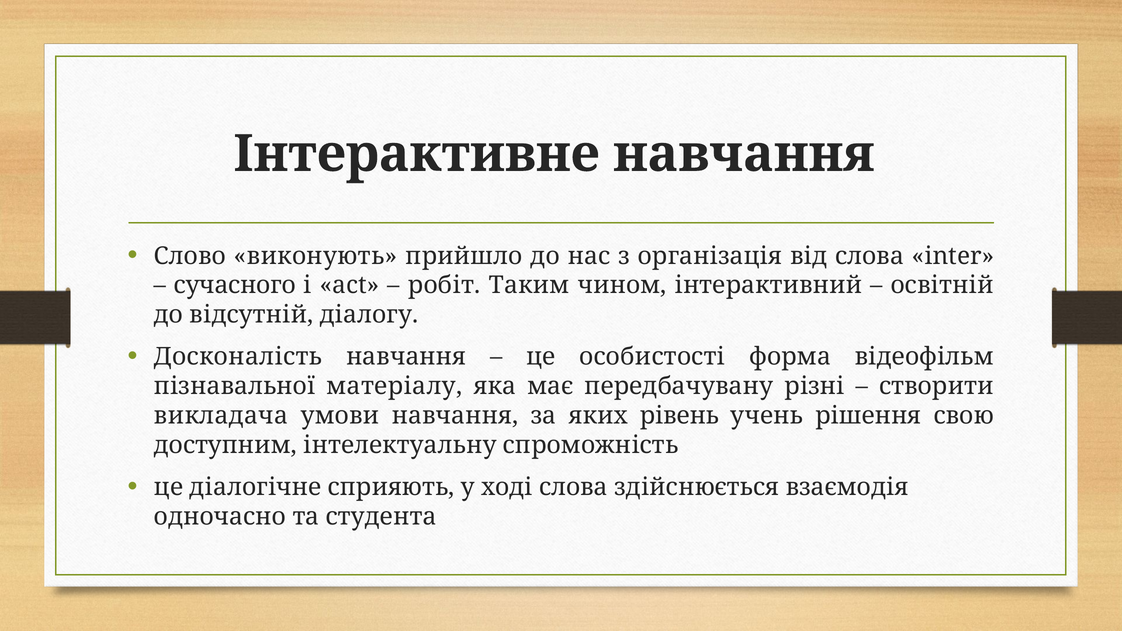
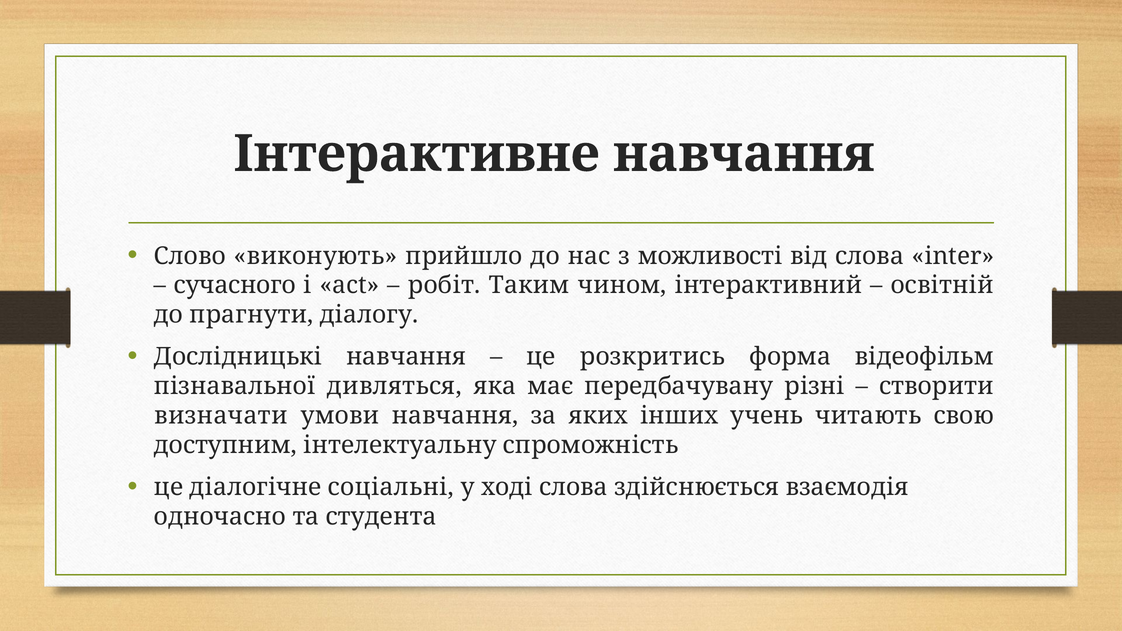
організація: організація -> можливості
відсутній: відсутній -> прагнути
Досконалість: Досконалість -> Дослідницькі
особистості: особистості -> розкритись
матеріалу: матеріалу -> дивляться
викладача: викладача -> визначати
рівень: рівень -> інших
рішення: рішення -> читають
сприяють: сприяють -> соціальні
